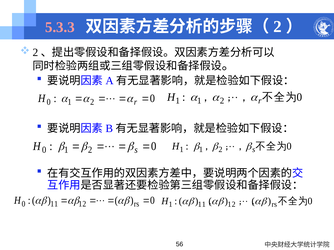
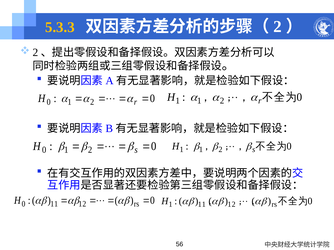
5.3.3 colour: pink -> yellow
